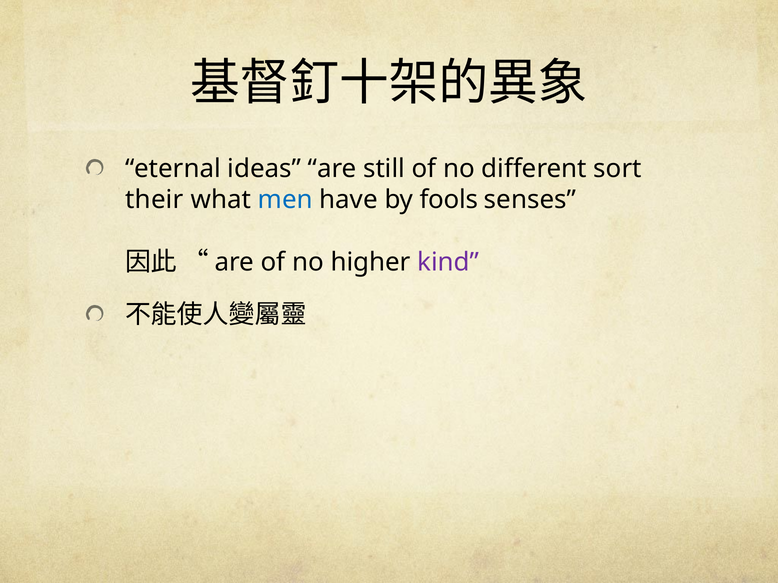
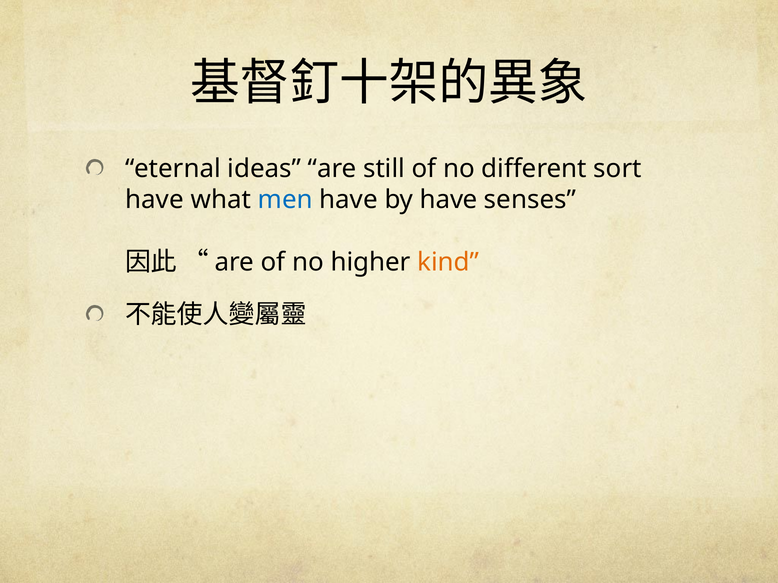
their at (154, 200): their -> have
by fools: fools -> have
kind colour: purple -> orange
